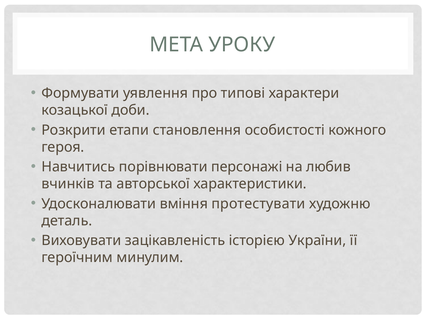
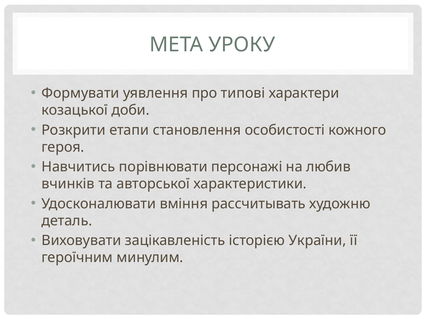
протестувати: протестувати -> рассчитывать
